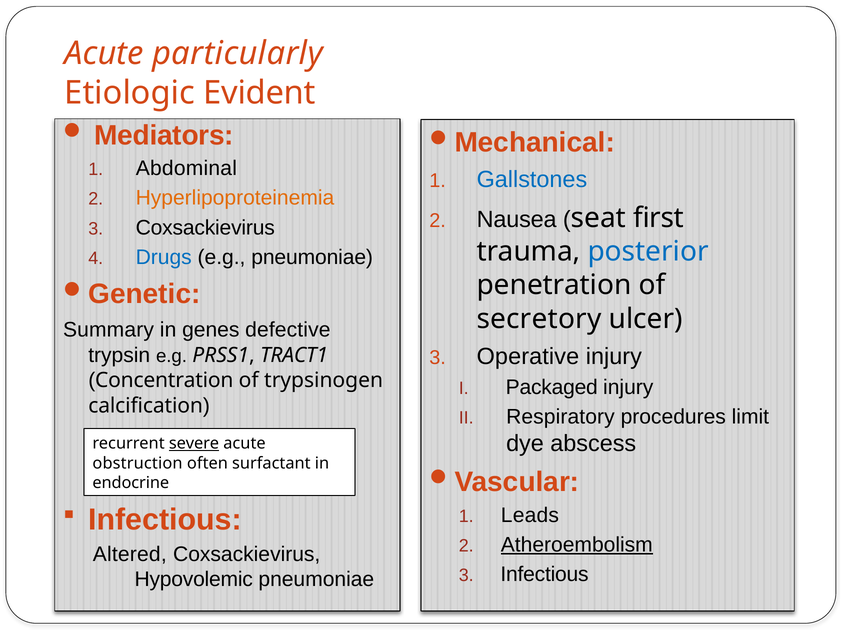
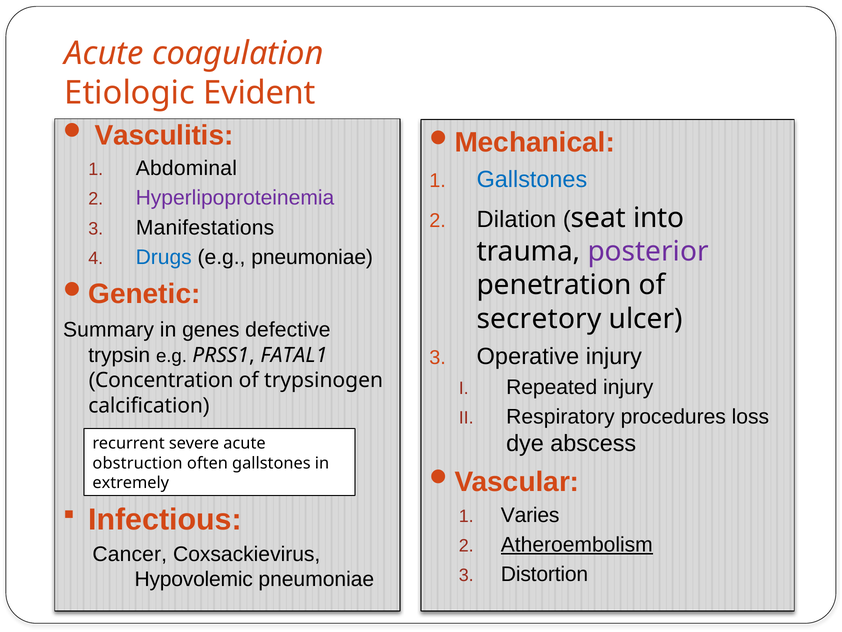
particularly: particularly -> coagulation
Mediators: Mediators -> Vasculitis
Hyperlipoproteinemia colour: orange -> purple
Nausea: Nausea -> Dilation
first: first -> into
Coxsackievirus at (205, 227): Coxsackievirus -> Manifestations
posterior colour: blue -> purple
TRACT1: TRACT1 -> FATAL1
Packaged: Packaged -> Repeated
limit: limit -> loss
severe underline: present -> none
often surfactant: surfactant -> gallstones
endocrine: endocrine -> extremely
Leads: Leads -> Varies
Altered: Altered -> Cancer
Infectious at (545, 574): Infectious -> Distortion
